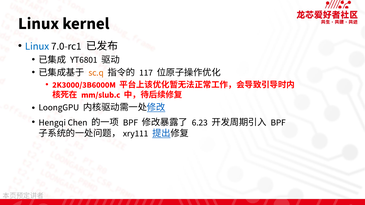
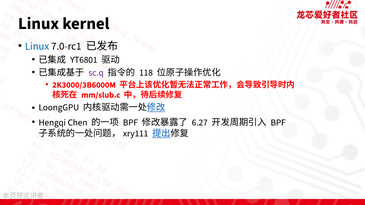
sc.q colour: orange -> purple
117: 117 -> 118
6.23: 6.23 -> 6.27
